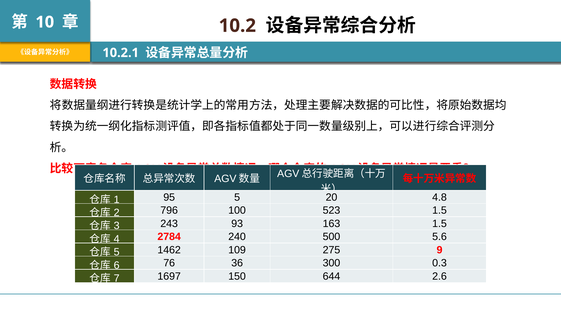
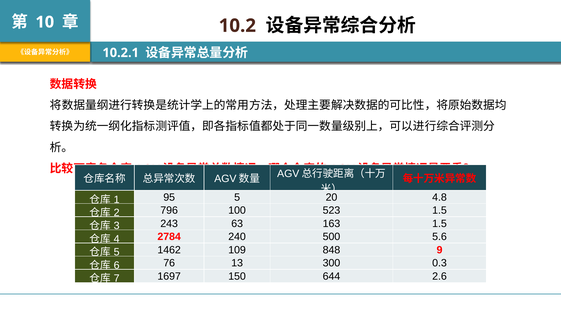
93: 93 -> 63
275: 275 -> 848
36: 36 -> 13
